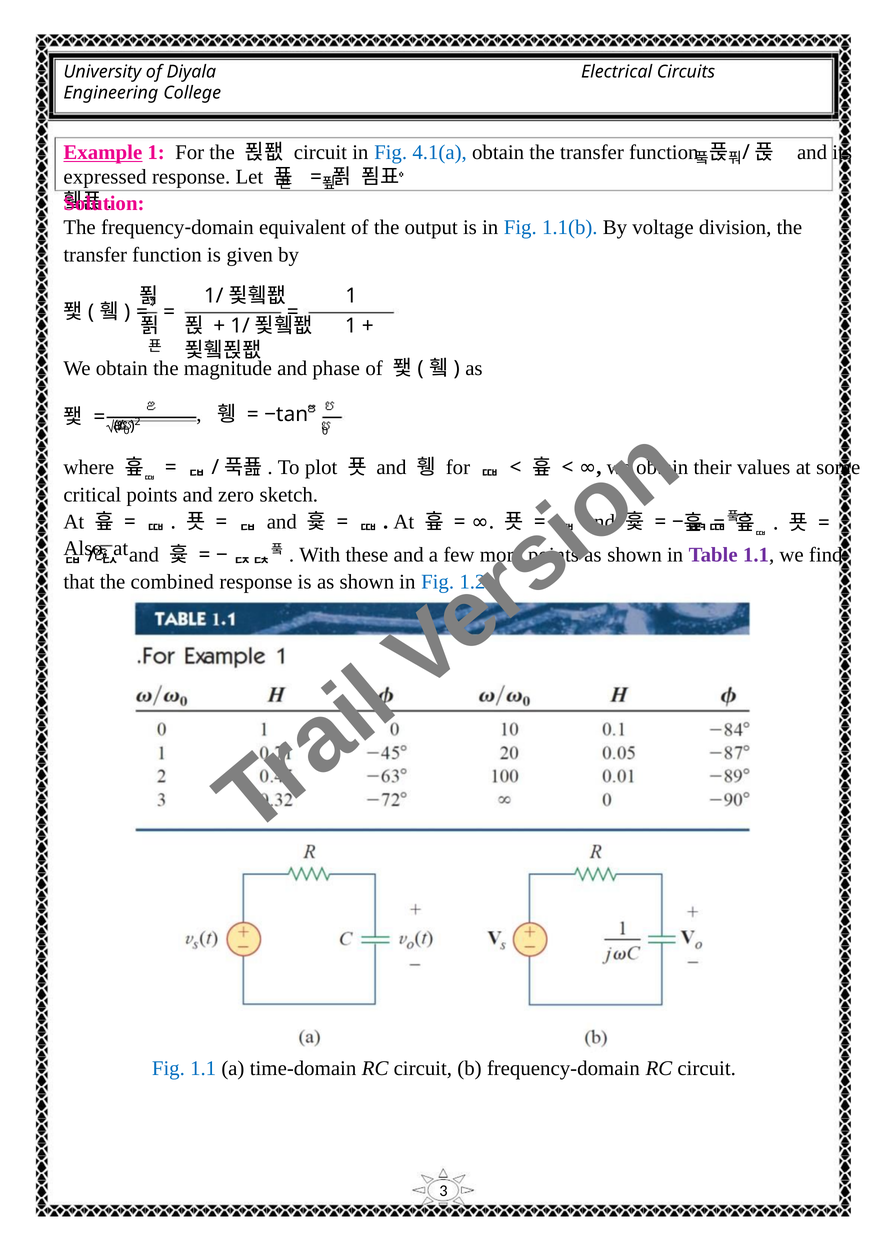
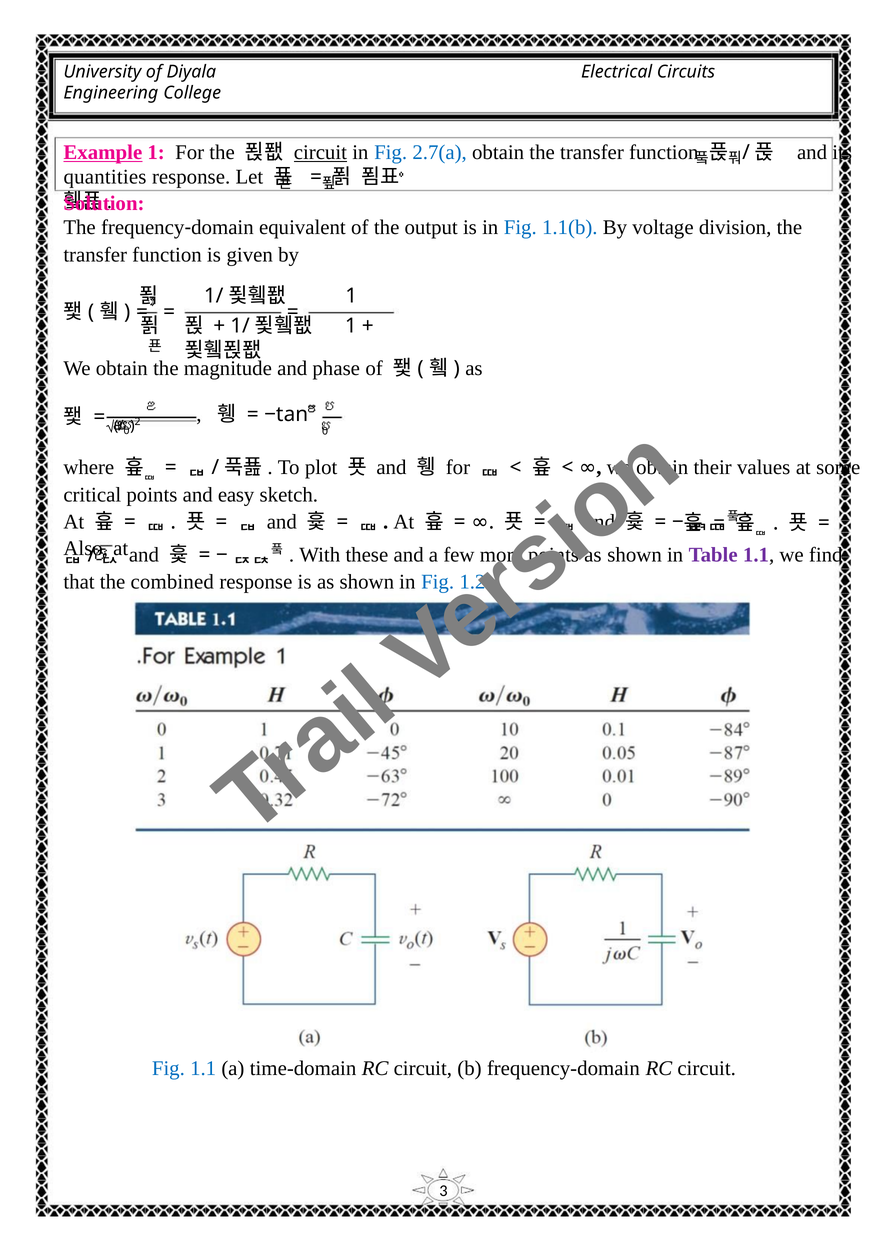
circuit at (320, 152) underline: none -> present
4.1(a: 4.1(a -> 2.7(a
expressed: expressed -> quantities
zero: zero -> easy
